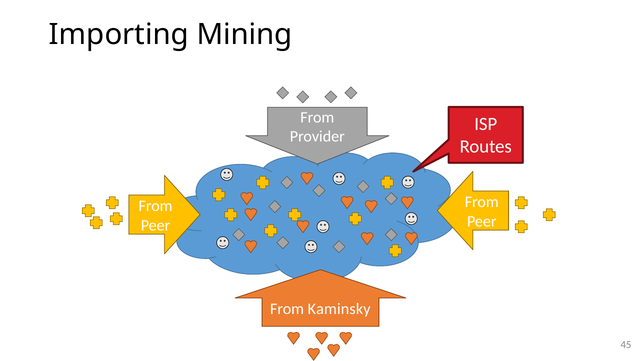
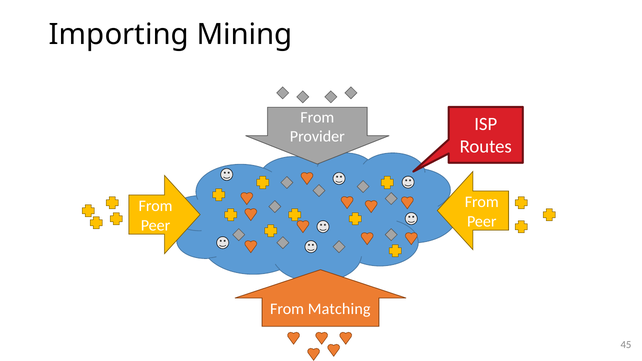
Kaminsky: Kaminsky -> Matching
